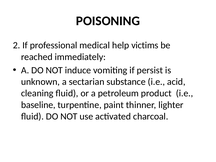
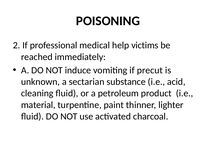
persist: persist -> precut
baseline: baseline -> material
